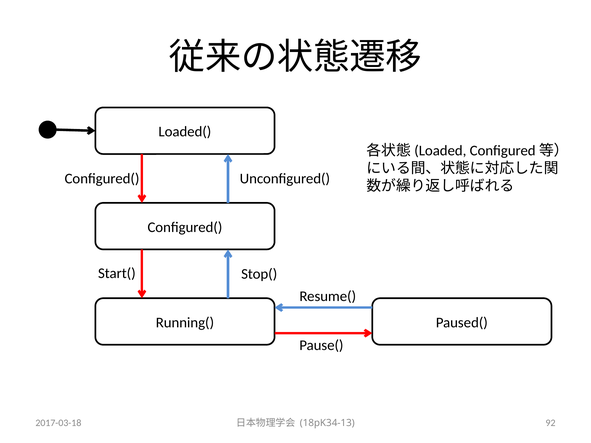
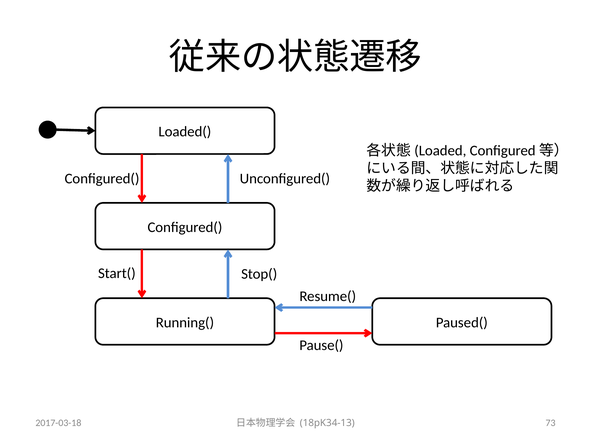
92: 92 -> 73
